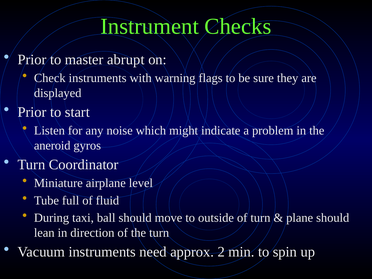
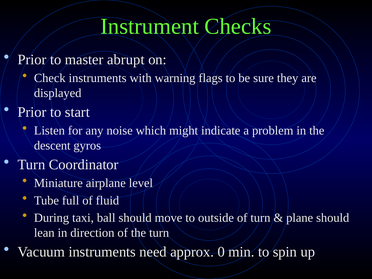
aneroid: aneroid -> descent
2: 2 -> 0
